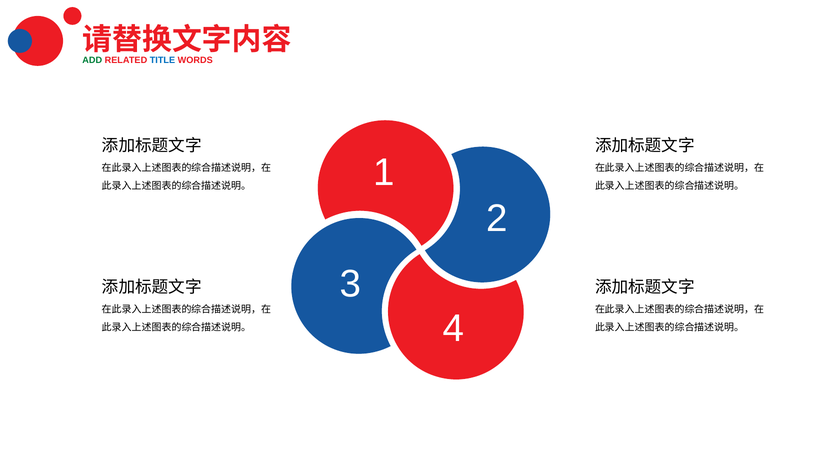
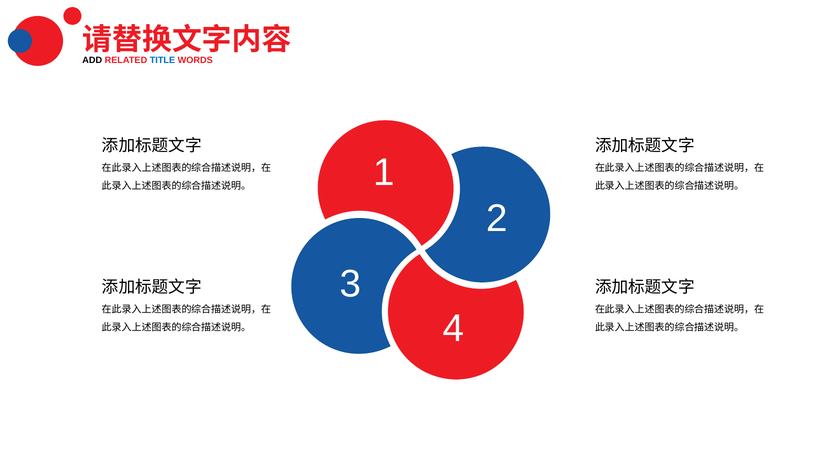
ADD colour: green -> black
